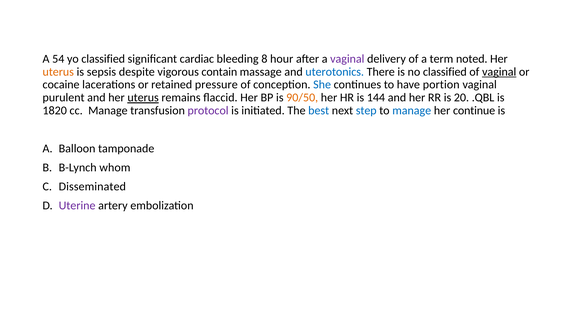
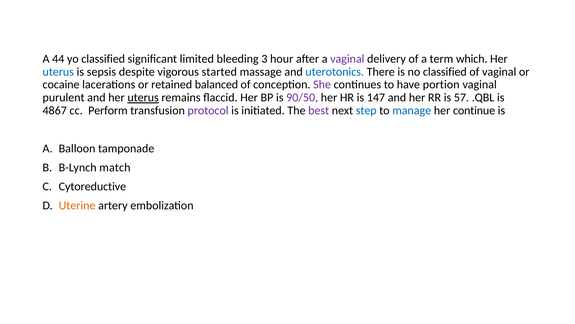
54: 54 -> 44
cardiac: cardiac -> limited
8: 8 -> 3
noted: noted -> which
uterus at (58, 72) colour: orange -> blue
contain: contain -> started
vaginal at (499, 72) underline: present -> none
pressure: pressure -> balanced
She colour: blue -> purple
90/50 colour: orange -> purple
144: 144 -> 147
20: 20 -> 57
1820: 1820 -> 4867
cc Manage: Manage -> Perform
best colour: blue -> purple
whom: whom -> match
Disseminated: Disseminated -> Cytoreductive
Uterine colour: purple -> orange
